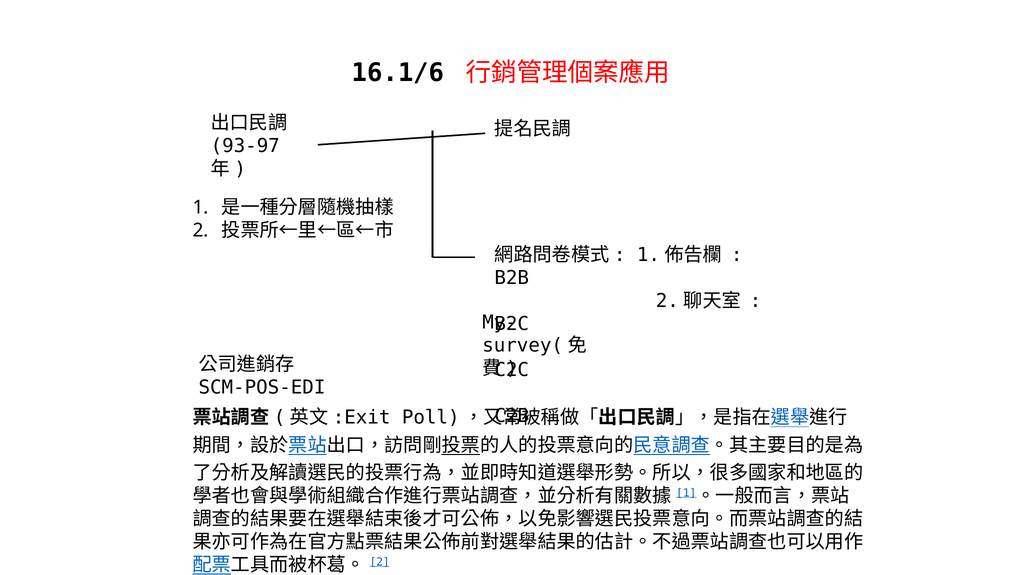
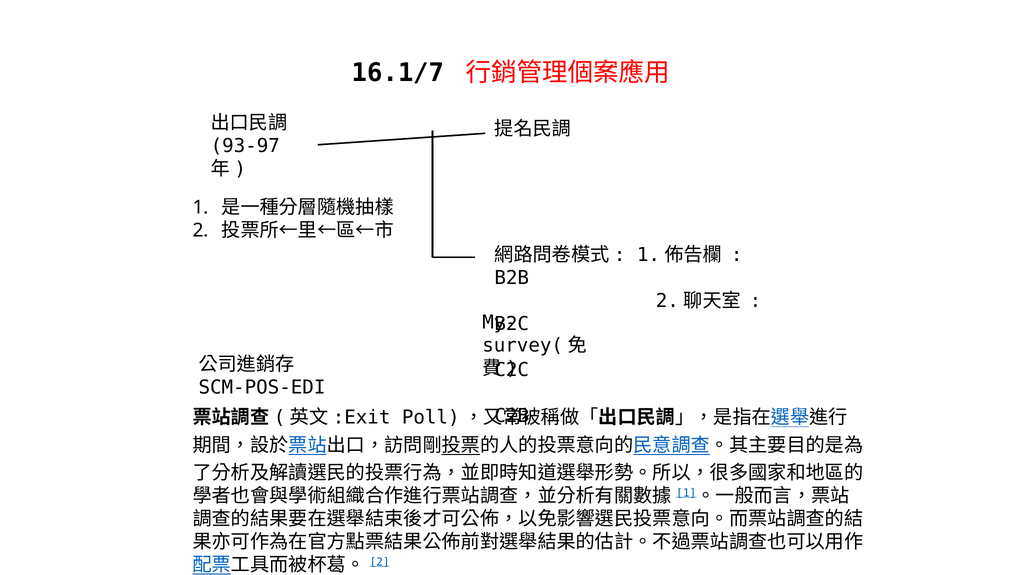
16.1/6: 16.1/6 -> 16.1/7
